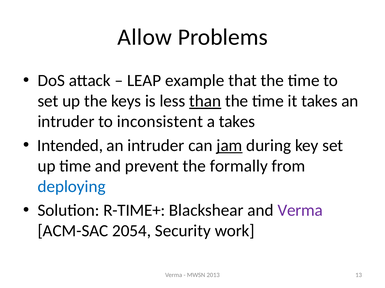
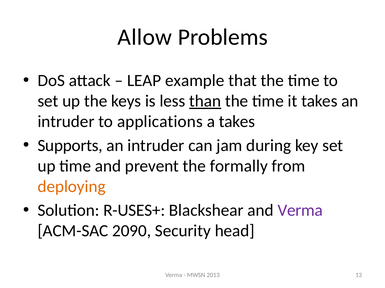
inconsistent: inconsistent -> applications
Intended: Intended -> Supports
jam underline: present -> none
deploying colour: blue -> orange
R-TIME+: R-TIME+ -> R-USES+
2054: 2054 -> 2090
work: work -> head
